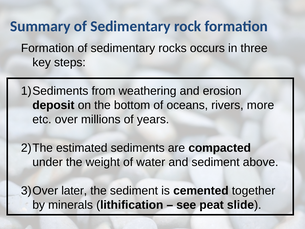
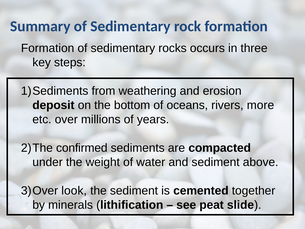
estimated: estimated -> confirmed
later: later -> look
